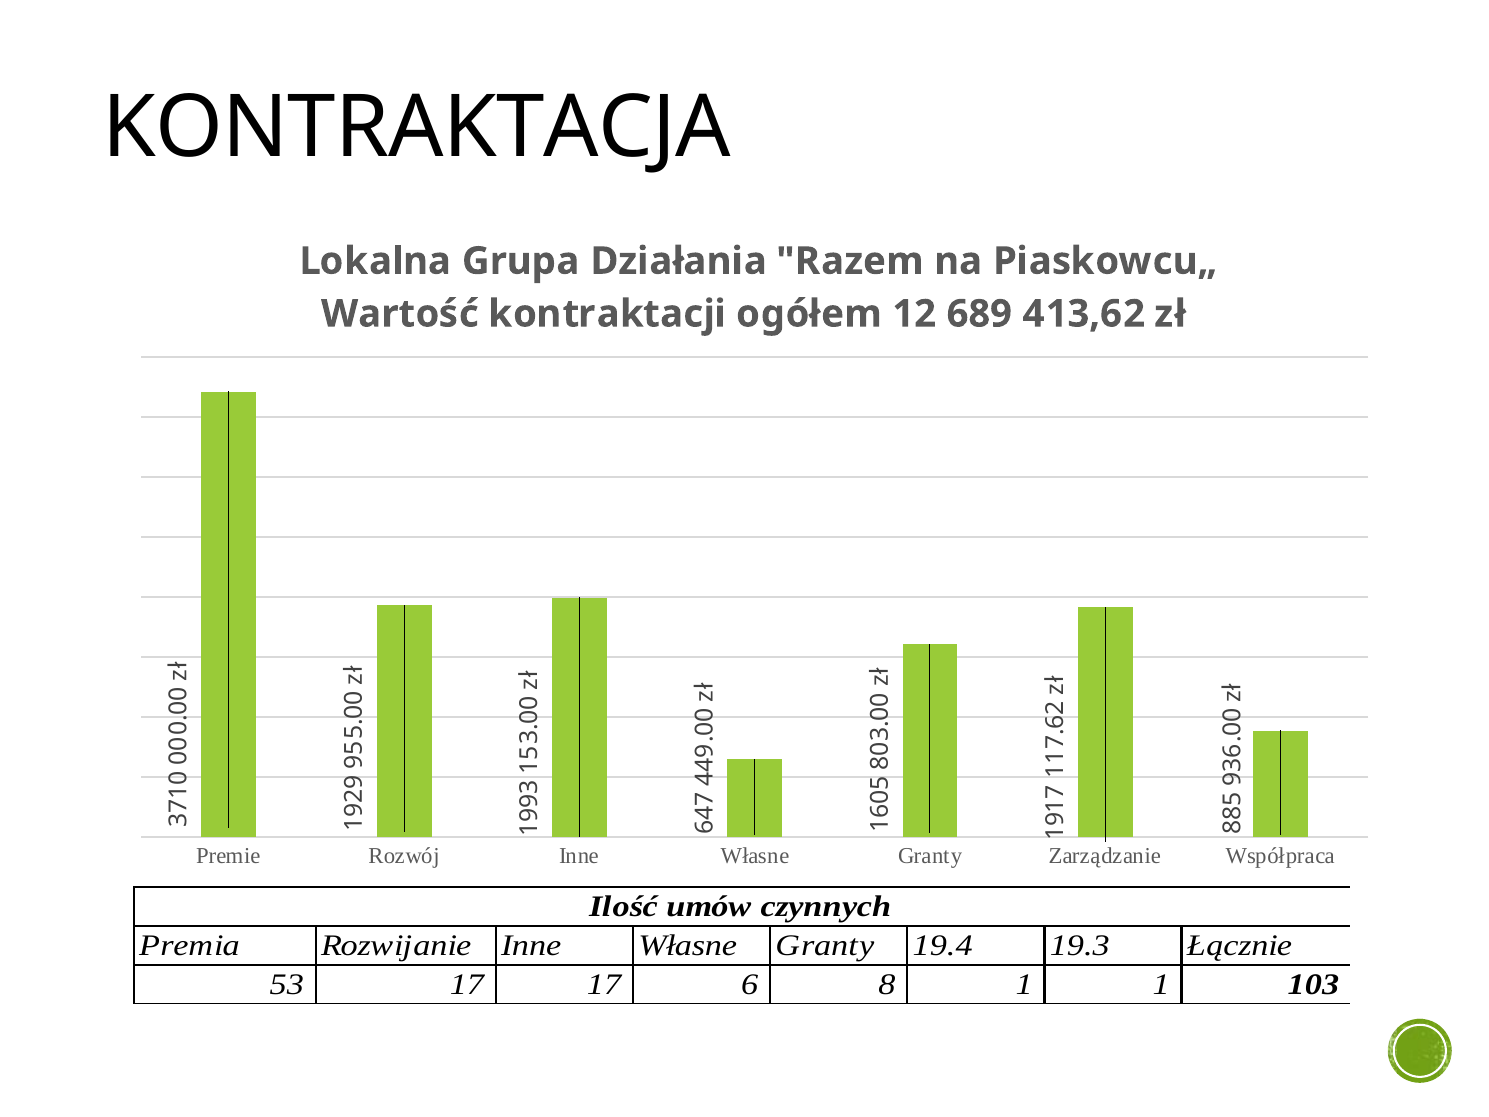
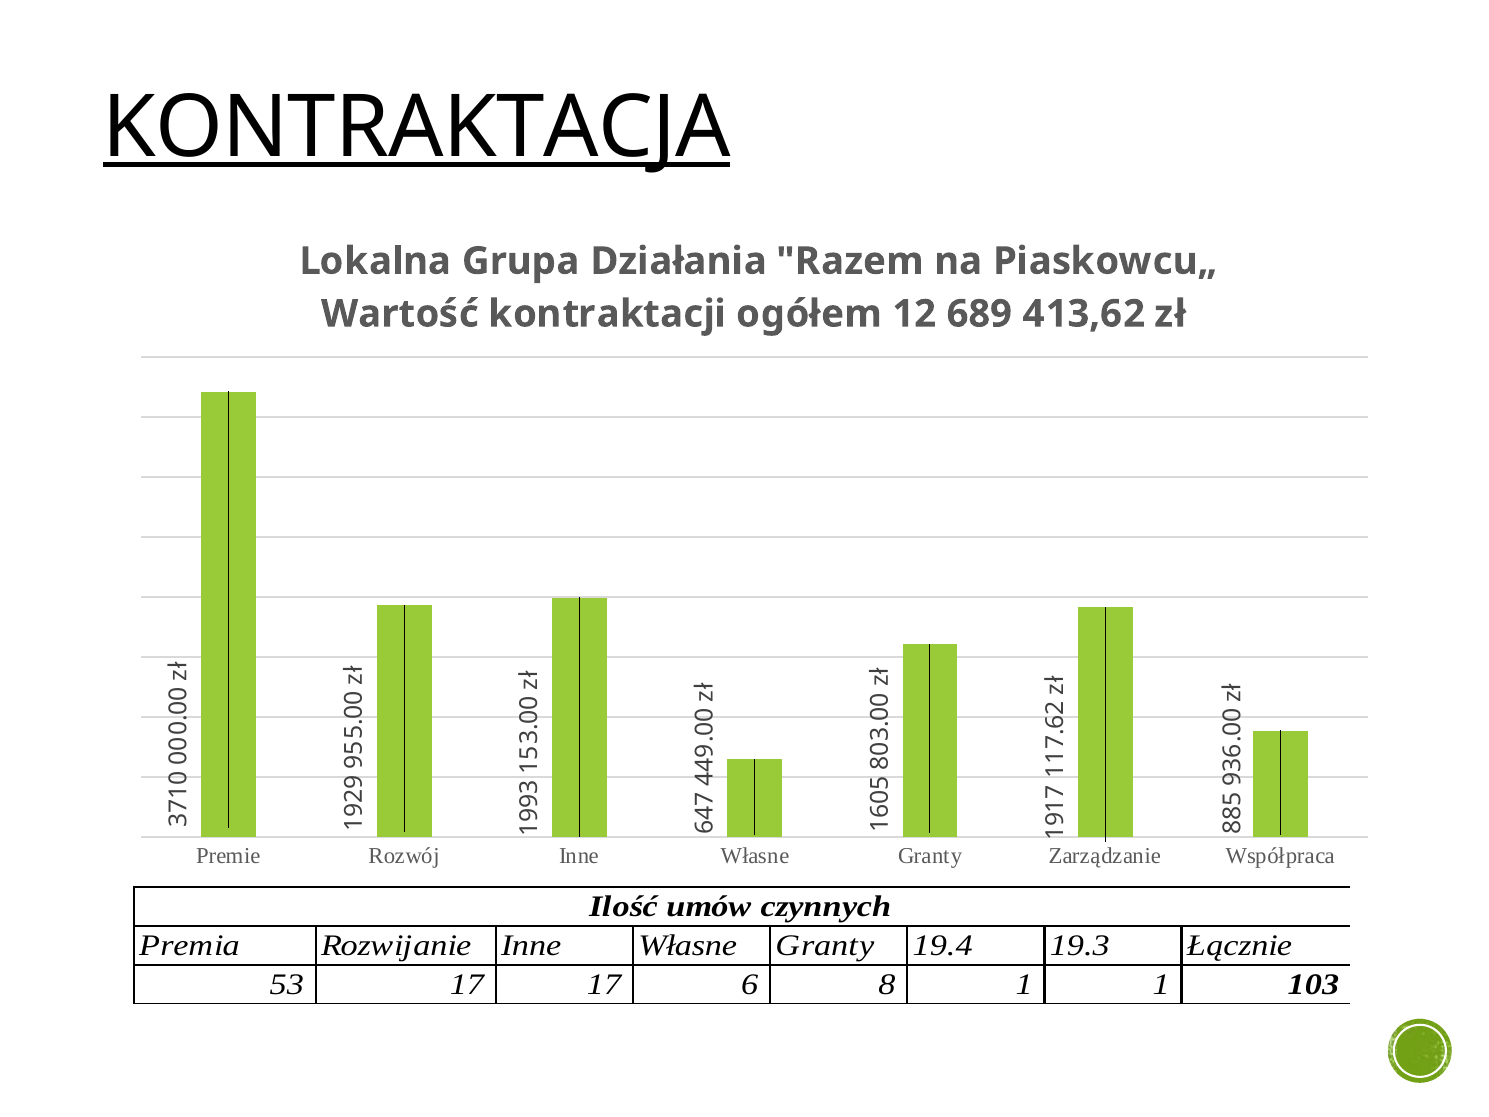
KONTRAKTACJA underline: none -> present
